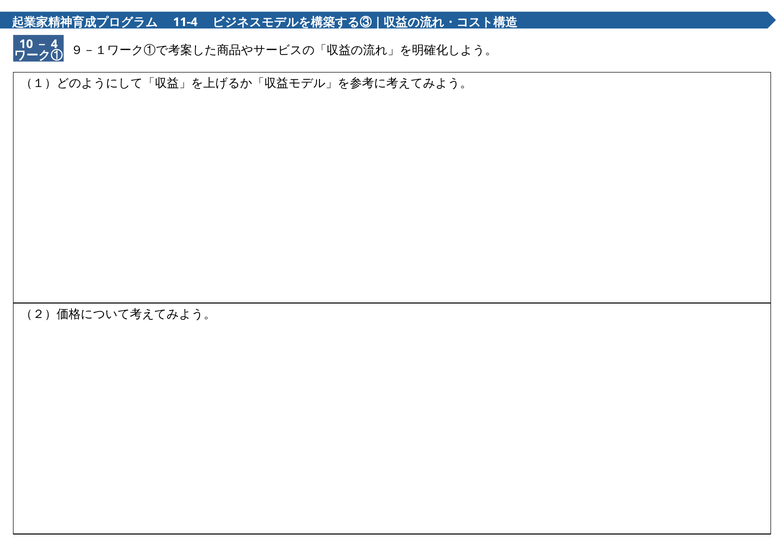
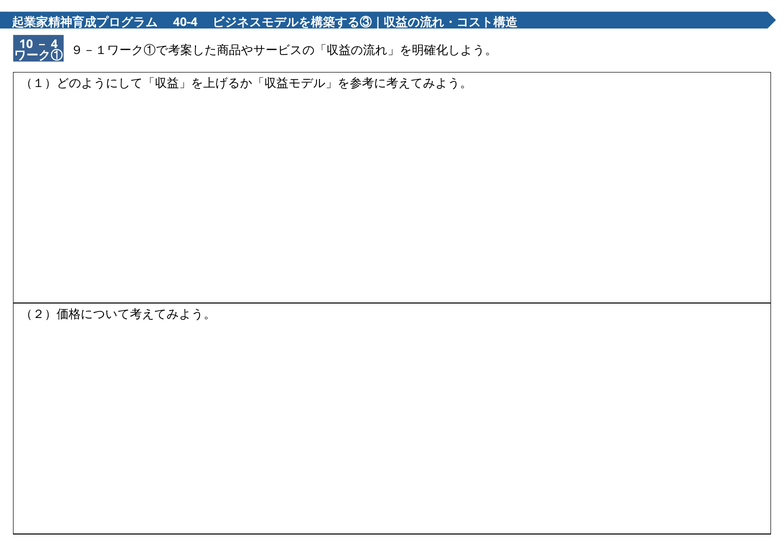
11-4: 11-4 -> 40-4
